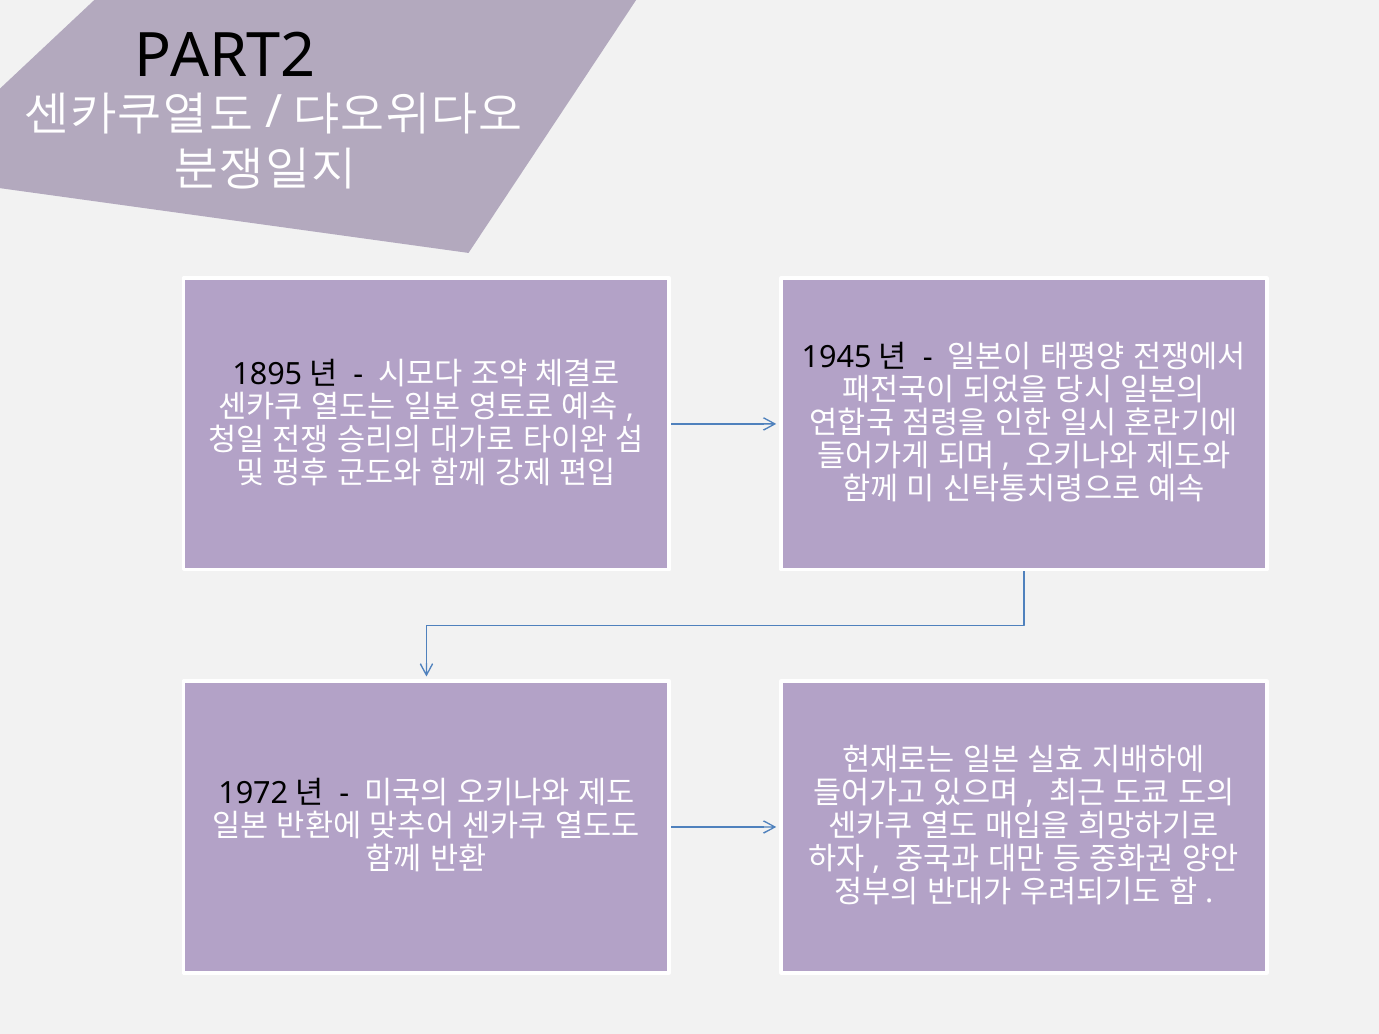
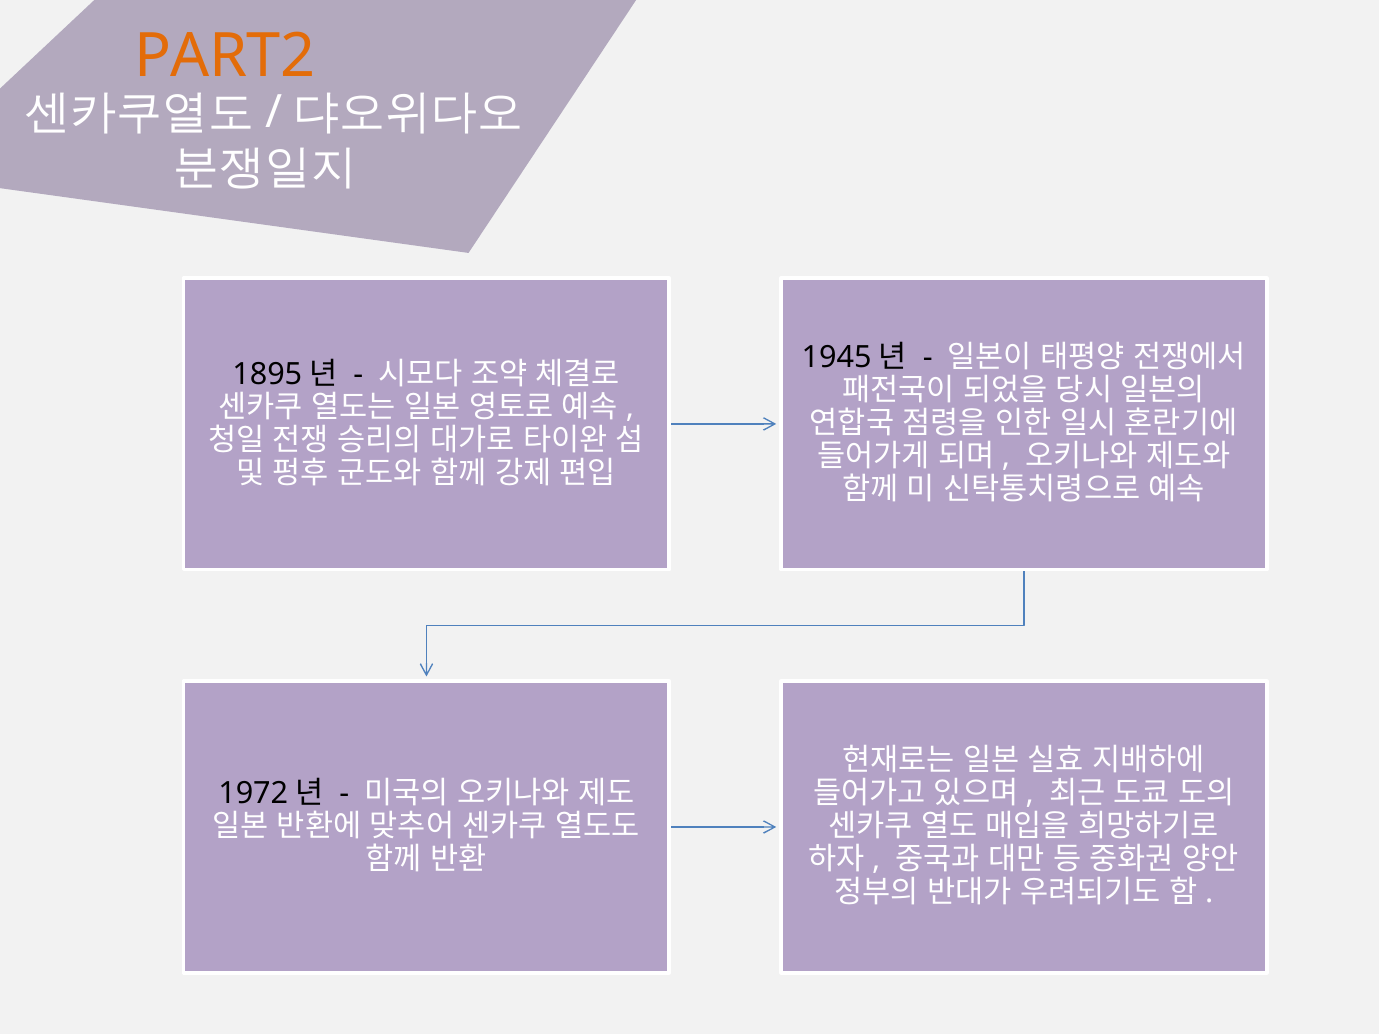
PART2 colour: black -> orange
